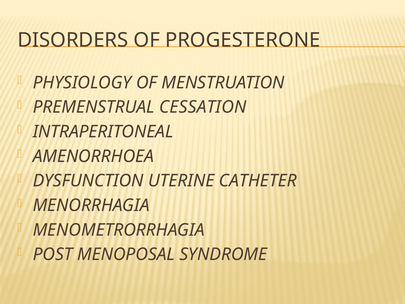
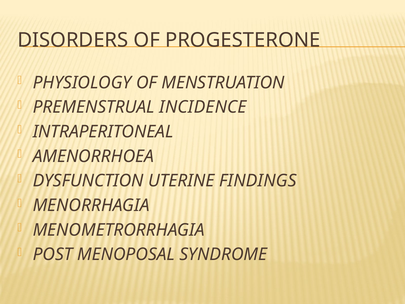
CESSATION: CESSATION -> INCIDENCE
CATHETER: CATHETER -> FINDINGS
